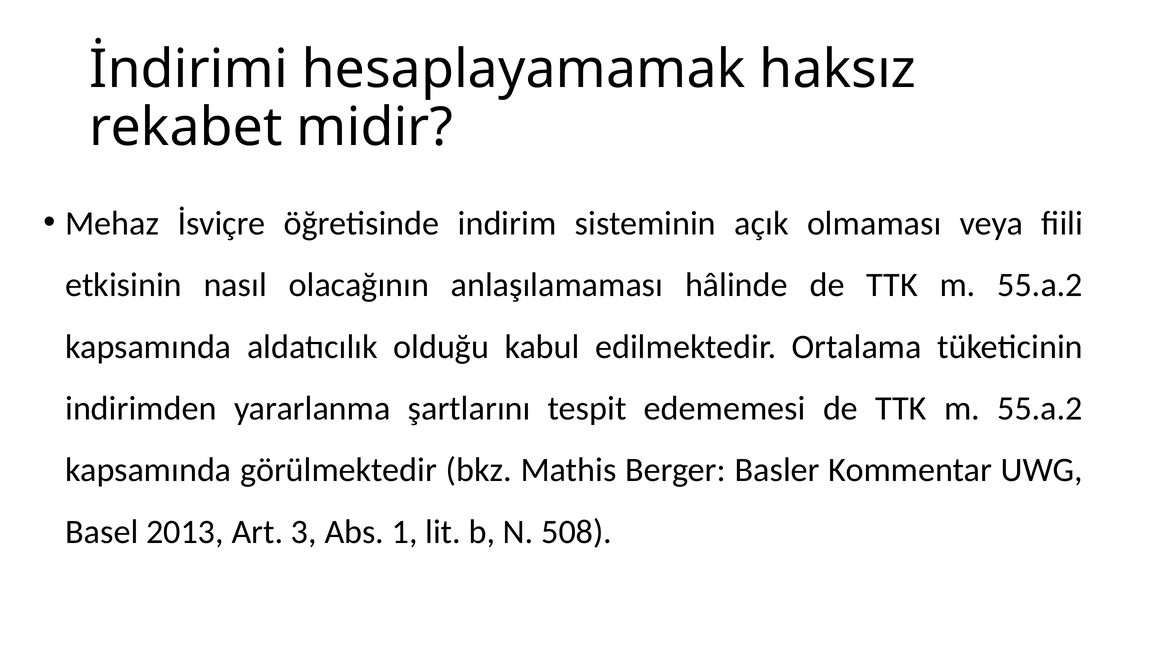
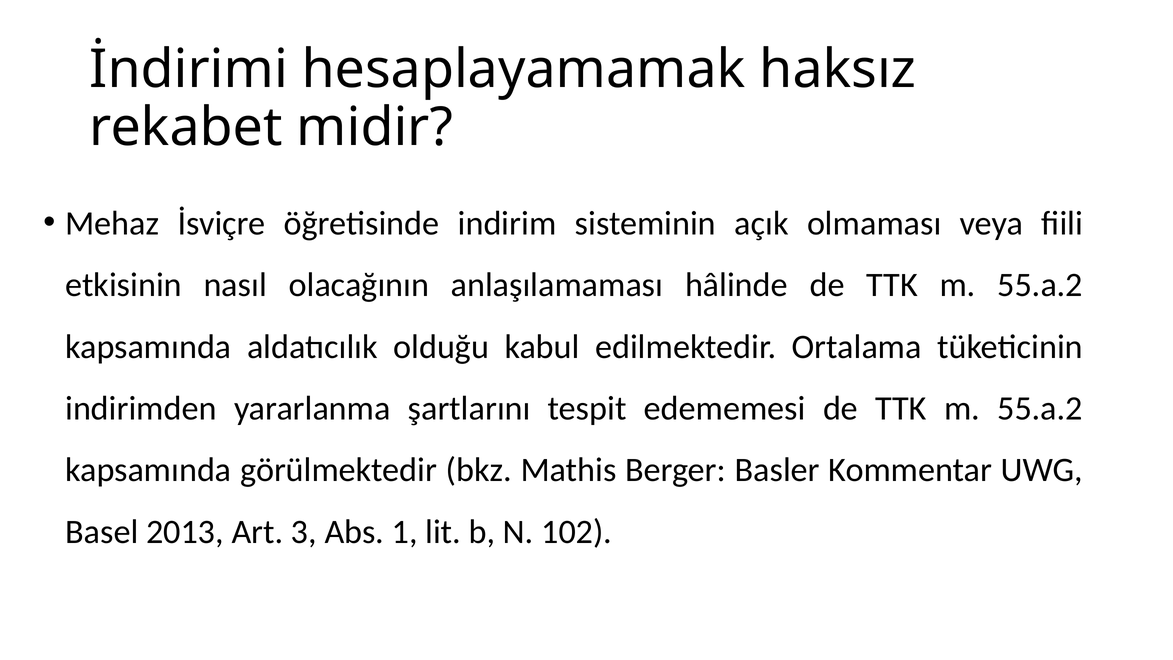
508: 508 -> 102
